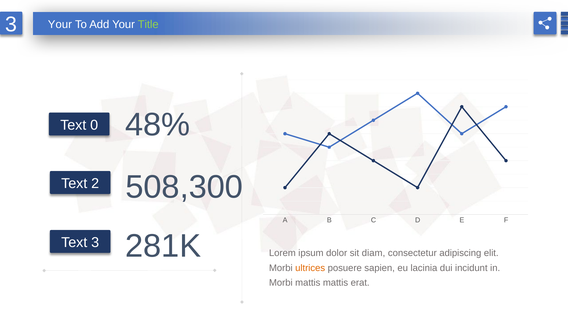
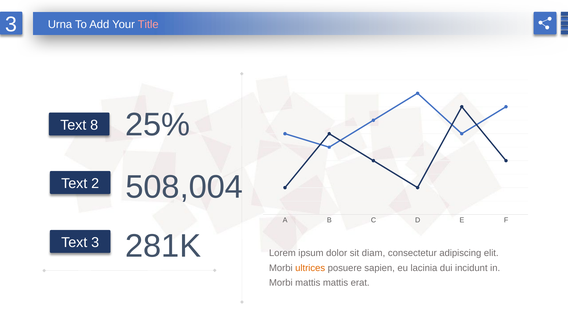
3 Your: Your -> Urna
Title colour: light green -> pink
48%: 48% -> 25%
0: 0 -> 8
508,300: 508,300 -> 508,004
